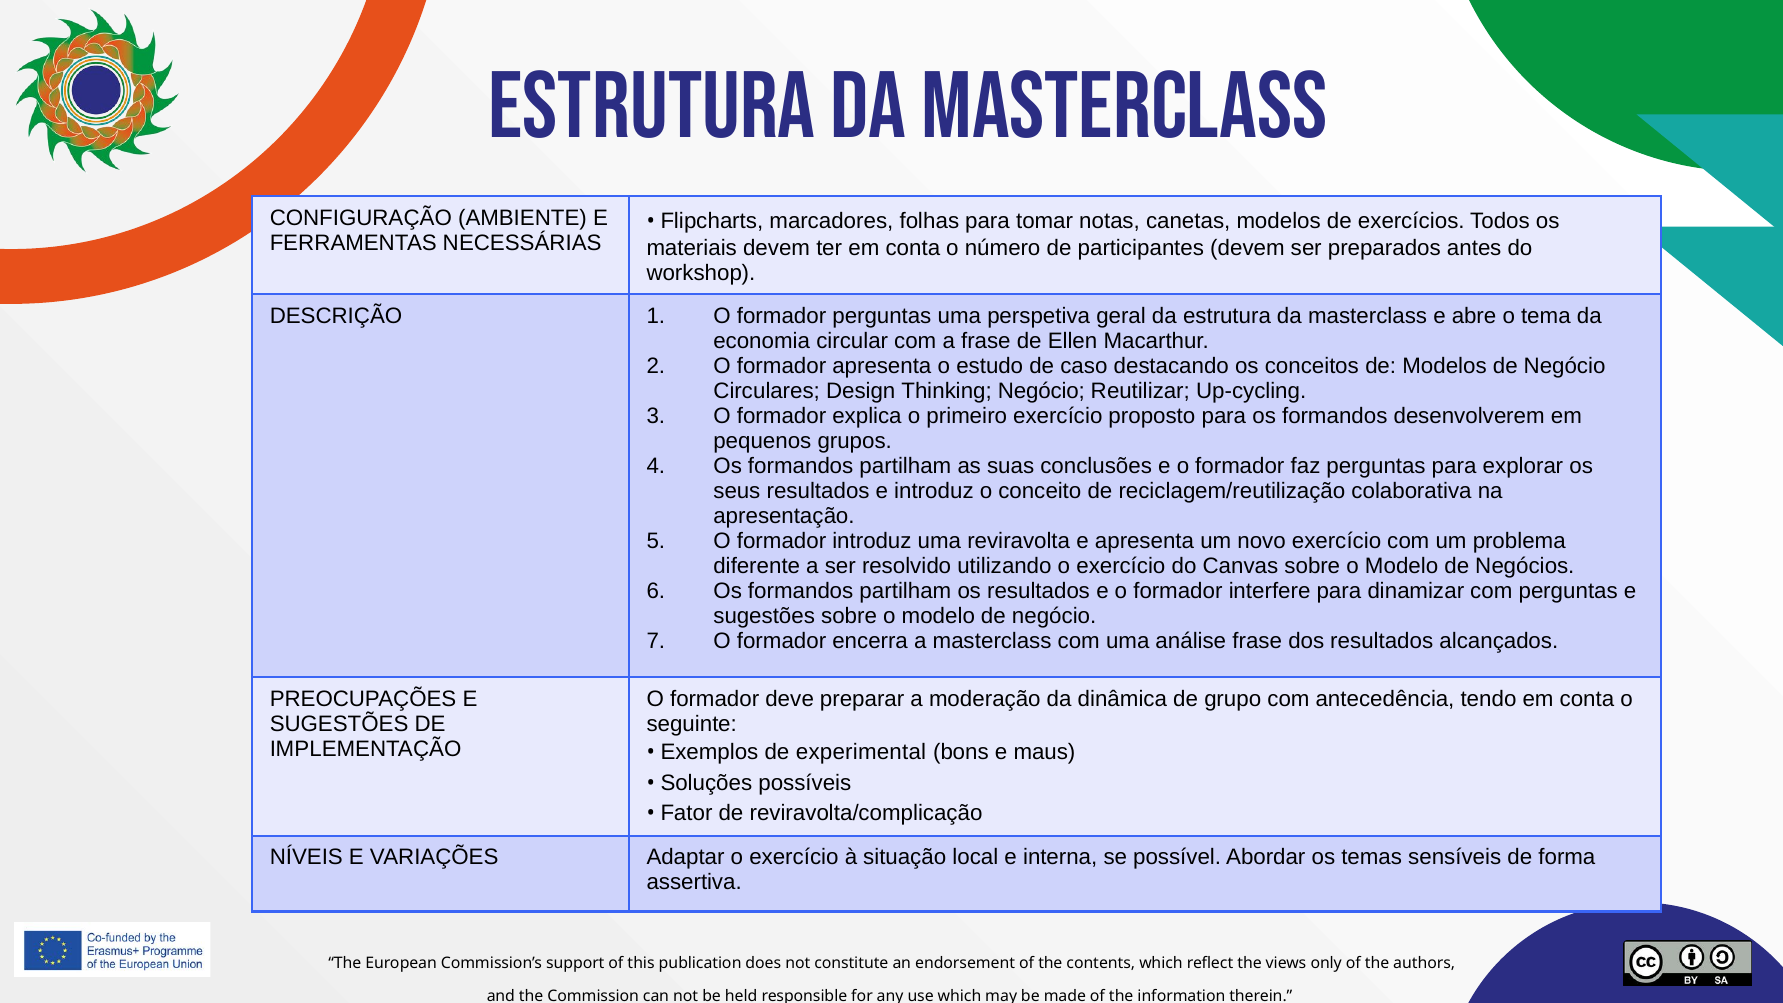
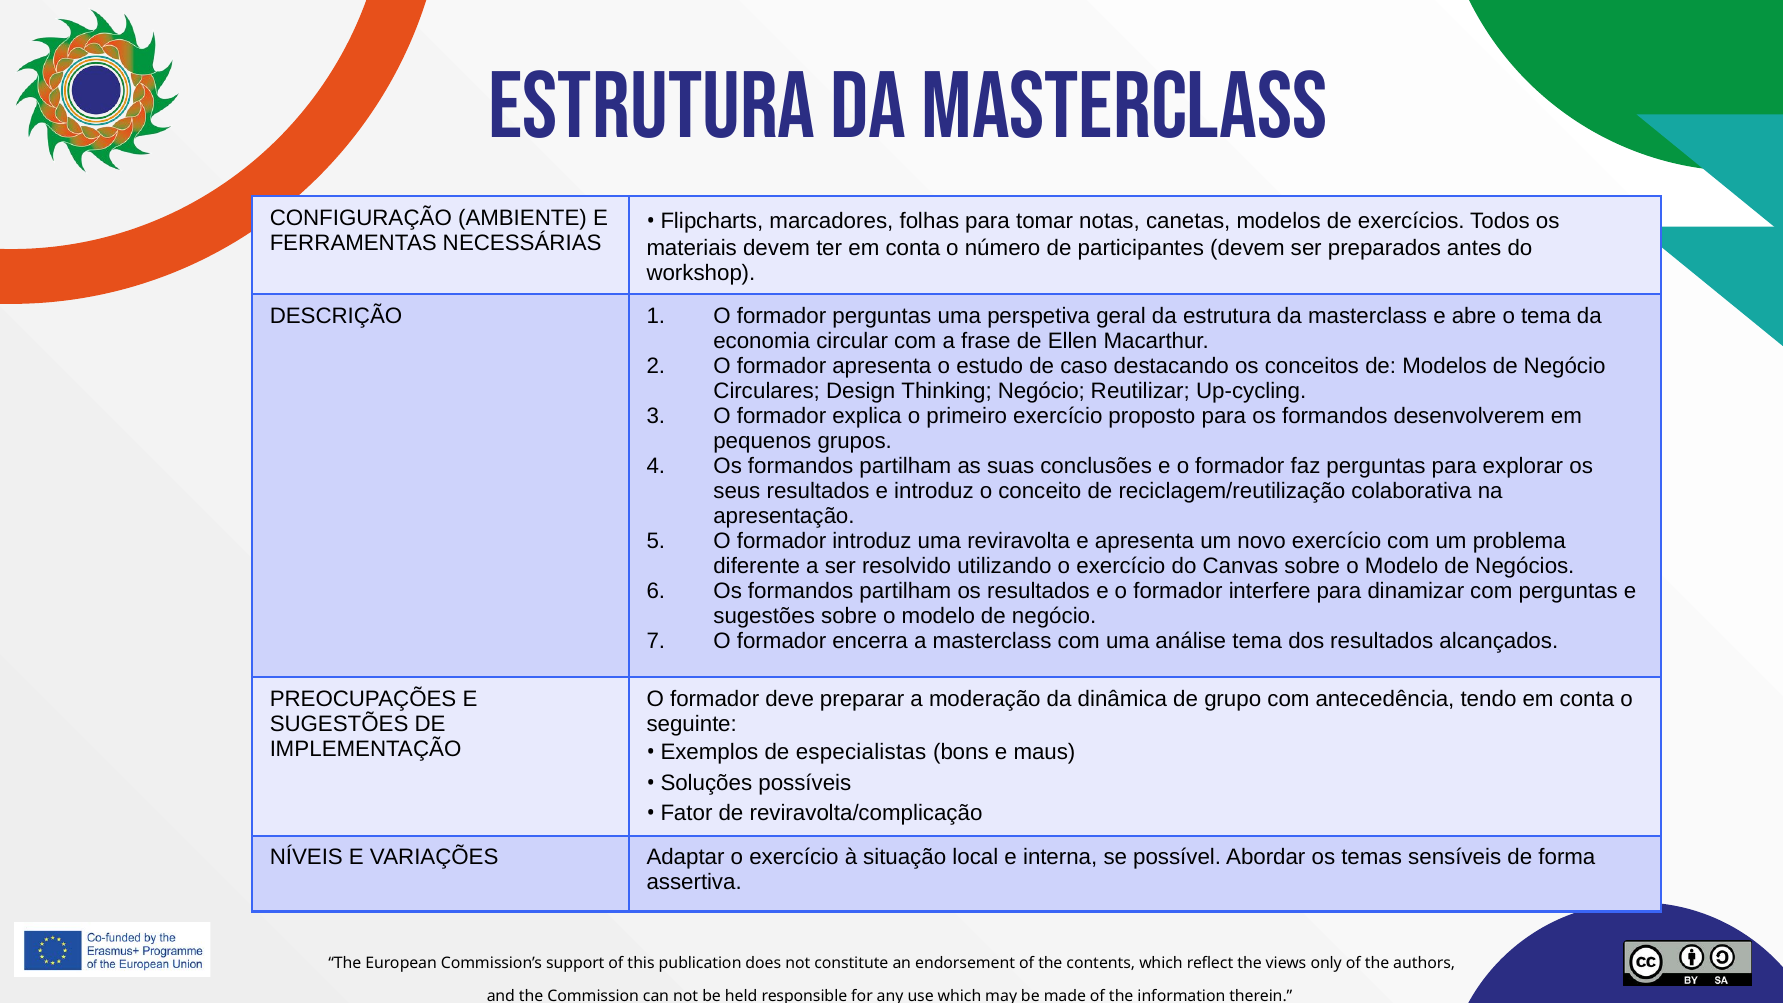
análise frase: frase -> tema
experimental: experimental -> especialistas
